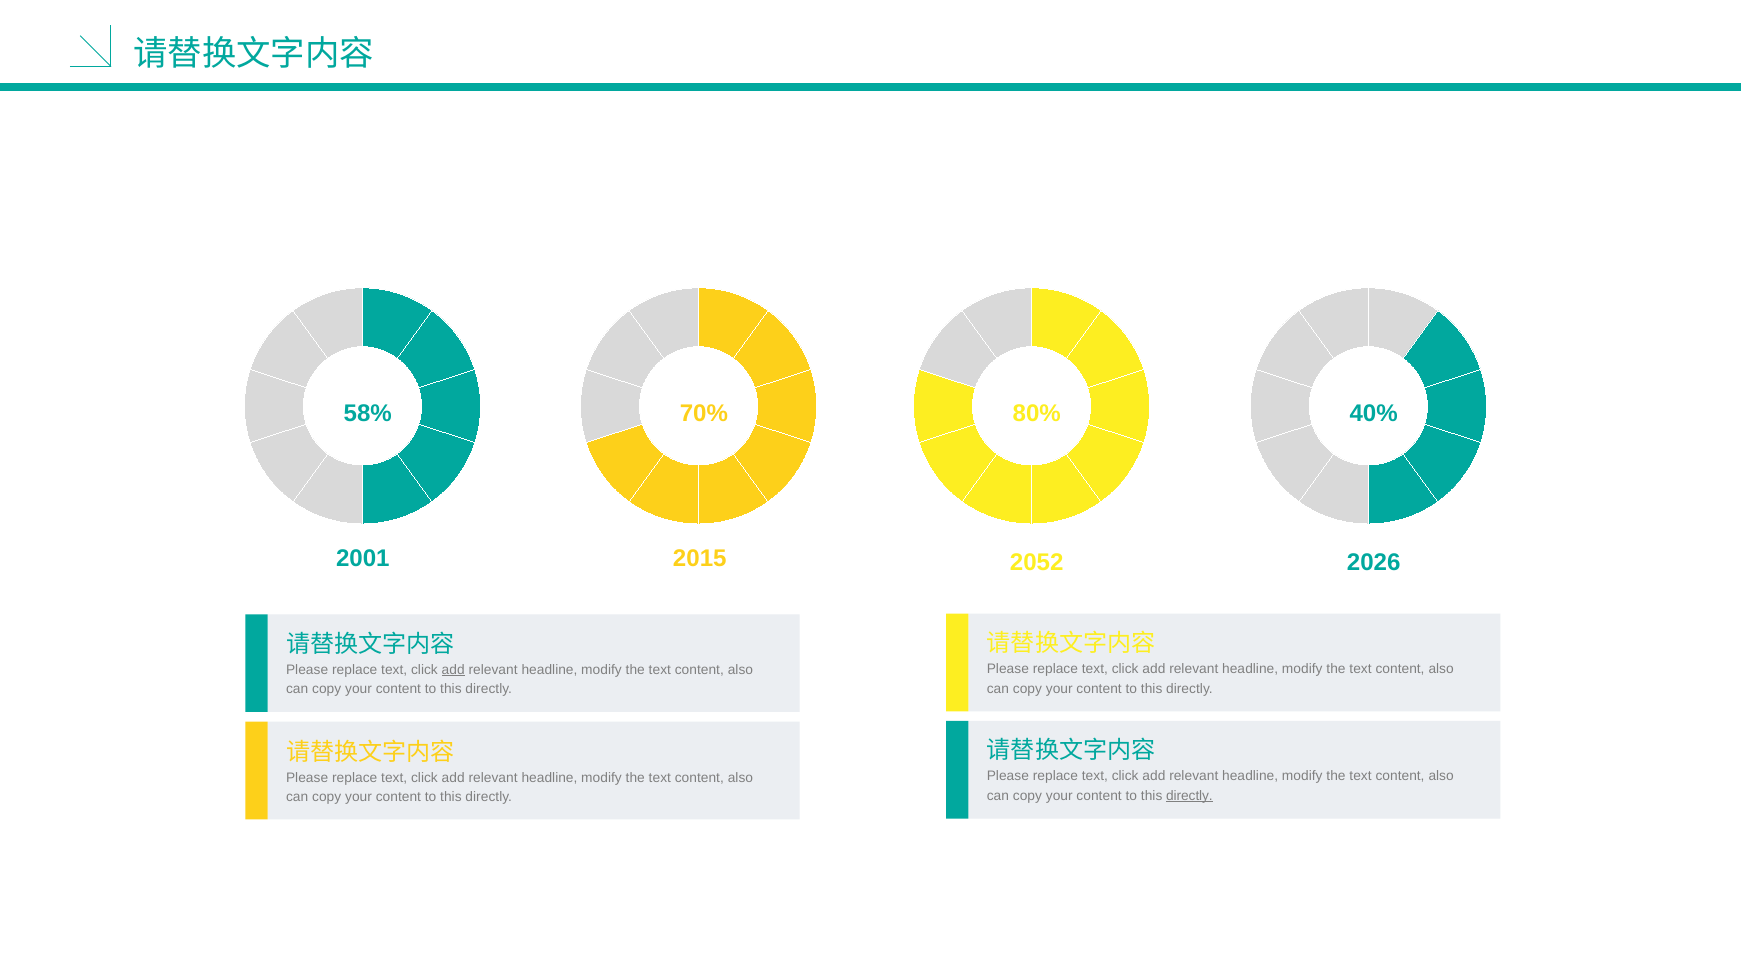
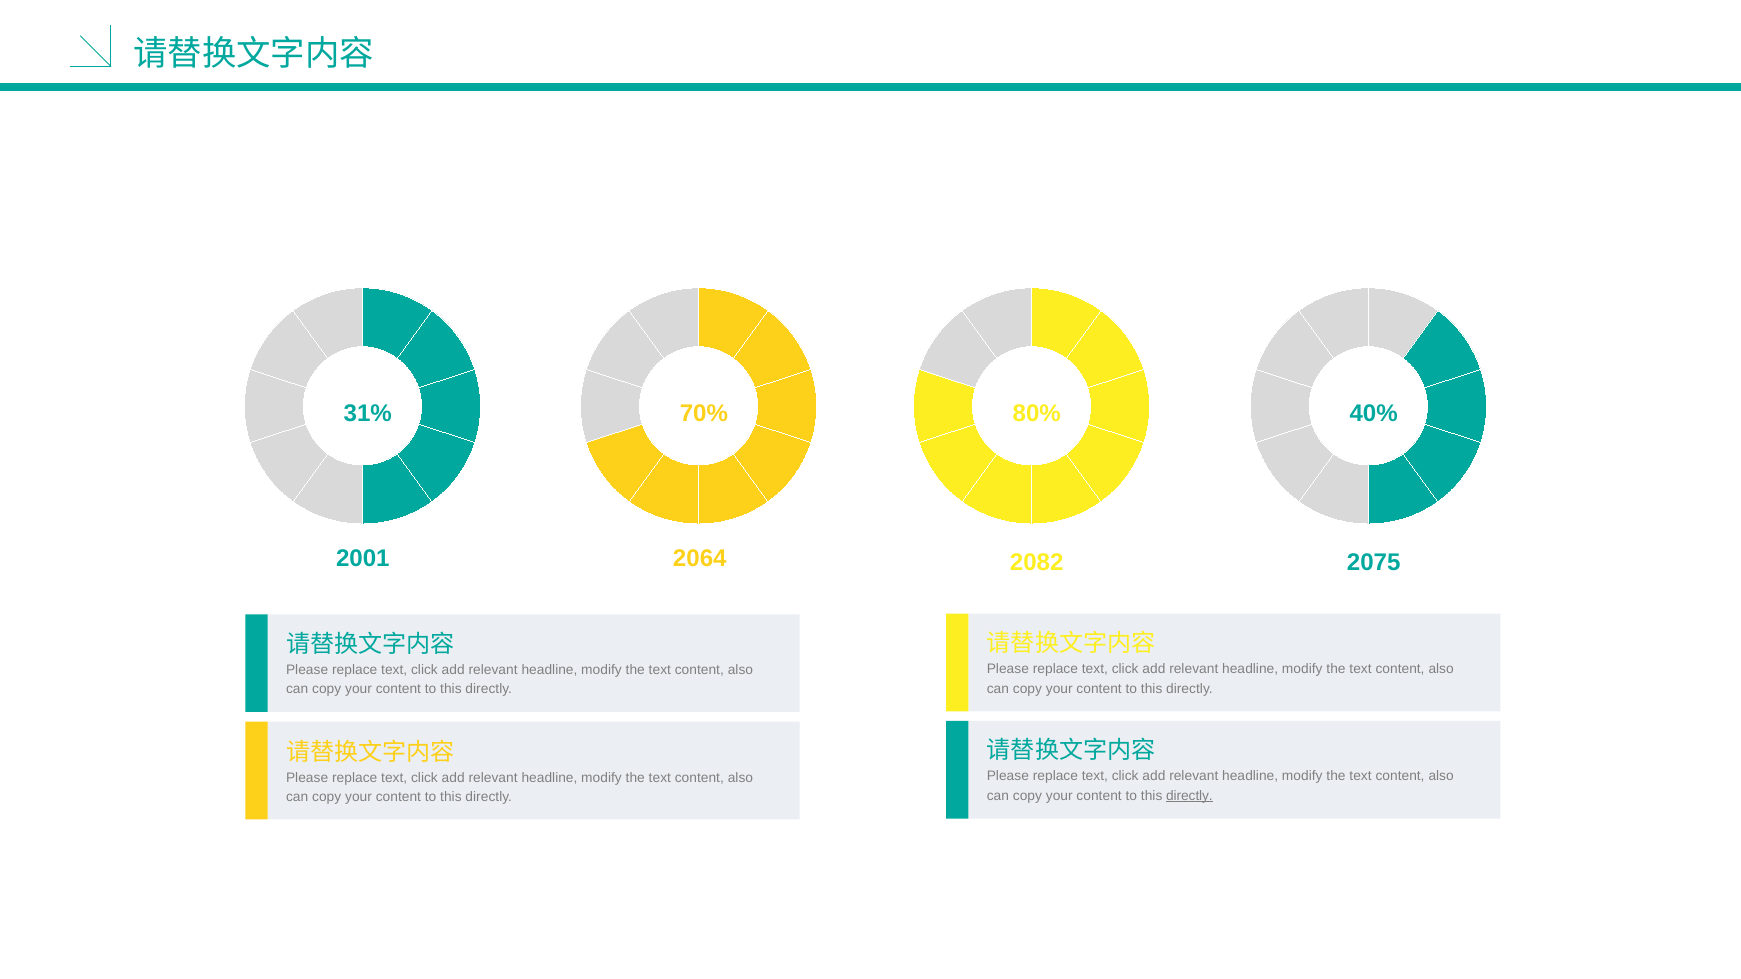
58%: 58% -> 31%
2015: 2015 -> 2064
2052: 2052 -> 2082
2026: 2026 -> 2075
add at (453, 670) underline: present -> none
